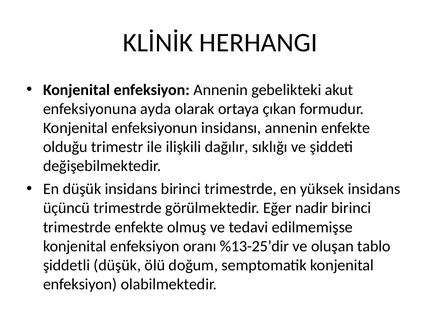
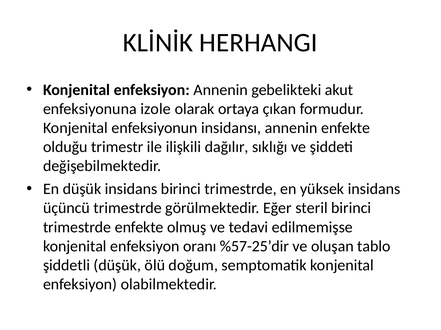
ayda: ayda -> izole
nadir: nadir -> steril
%13-25’dir: %13-25’dir -> %57-25’dir
